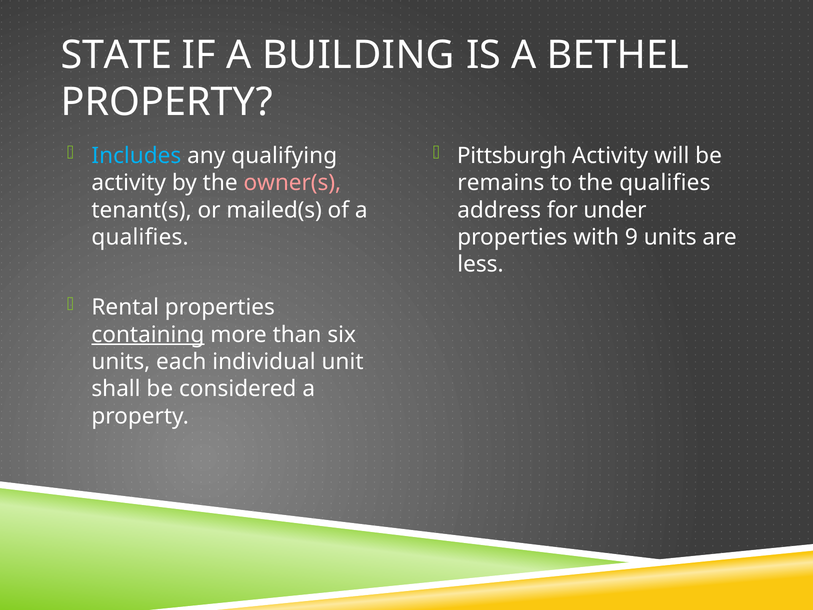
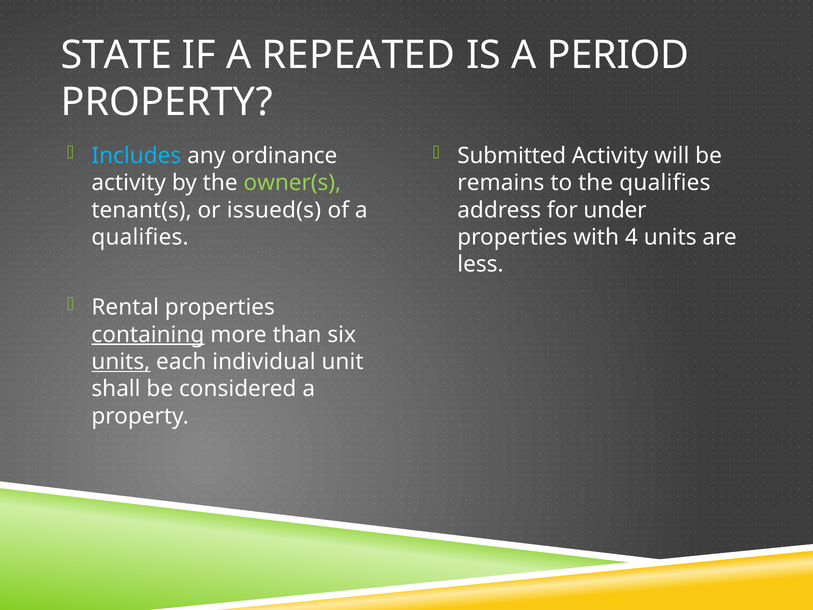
BUILDING: BUILDING -> REPEATED
BETHEL: BETHEL -> PERIOD
qualifying: qualifying -> ordinance
Pittsburgh: Pittsburgh -> Submitted
owner(s colour: pink -> light green
mailed(s: mailed(s -> issued(s
9: 9 -> 4
units at (121, 362) underline: none -> present
